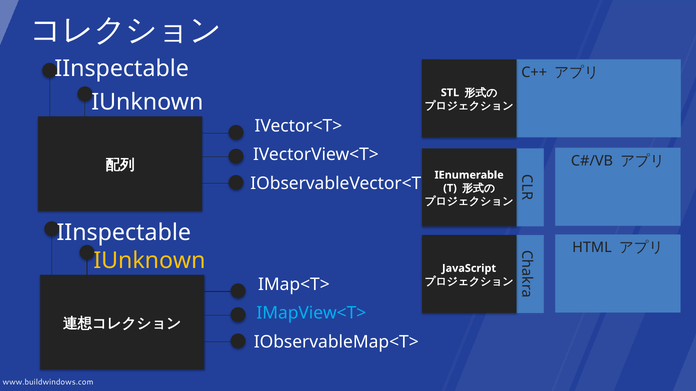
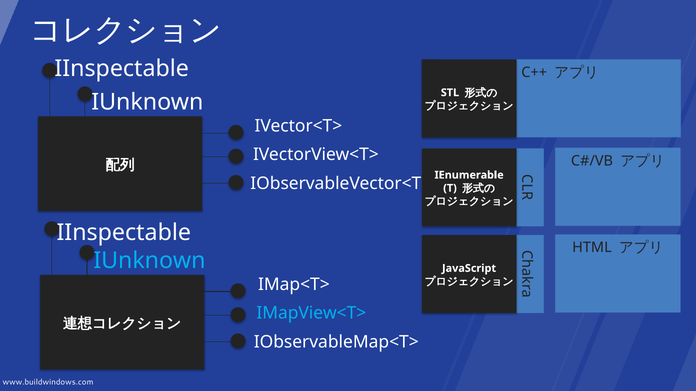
IUnknown at (149, 261) colour: yellow -> light blue
